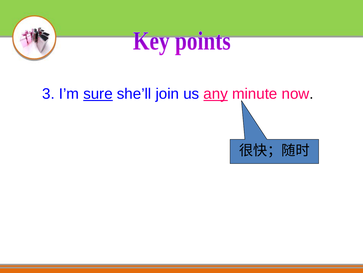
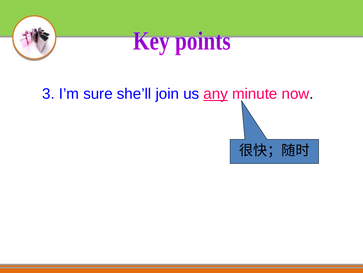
sure underline: present -> none
